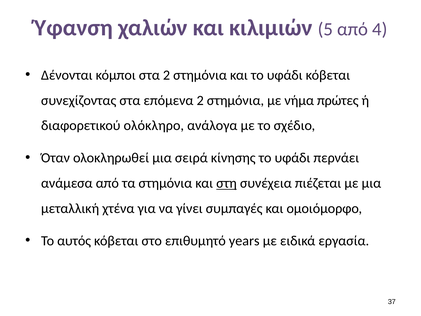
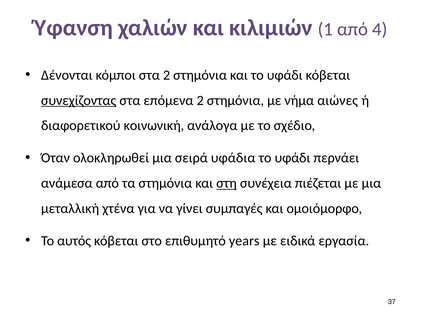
5: 5 -> 1
συνεχίζοντας underline: none -> present
πρώτες: πρώτες -> αιώνες
ολόκληρο: ολόκληρο -> κοινωνική
κίνησης: κίνησης -> υφάδια
